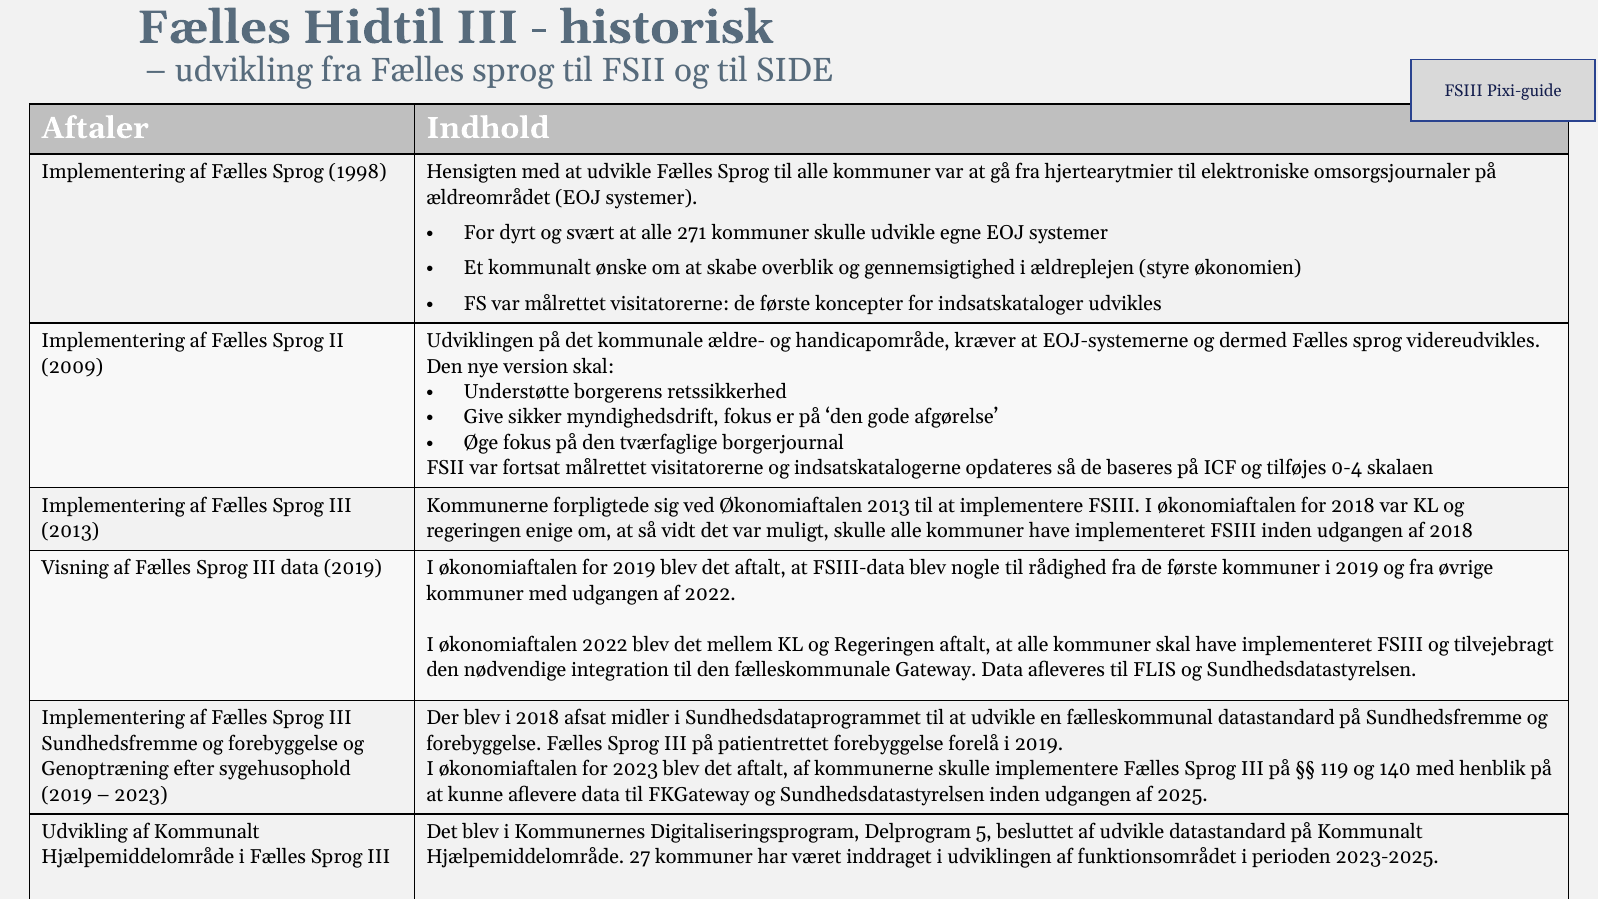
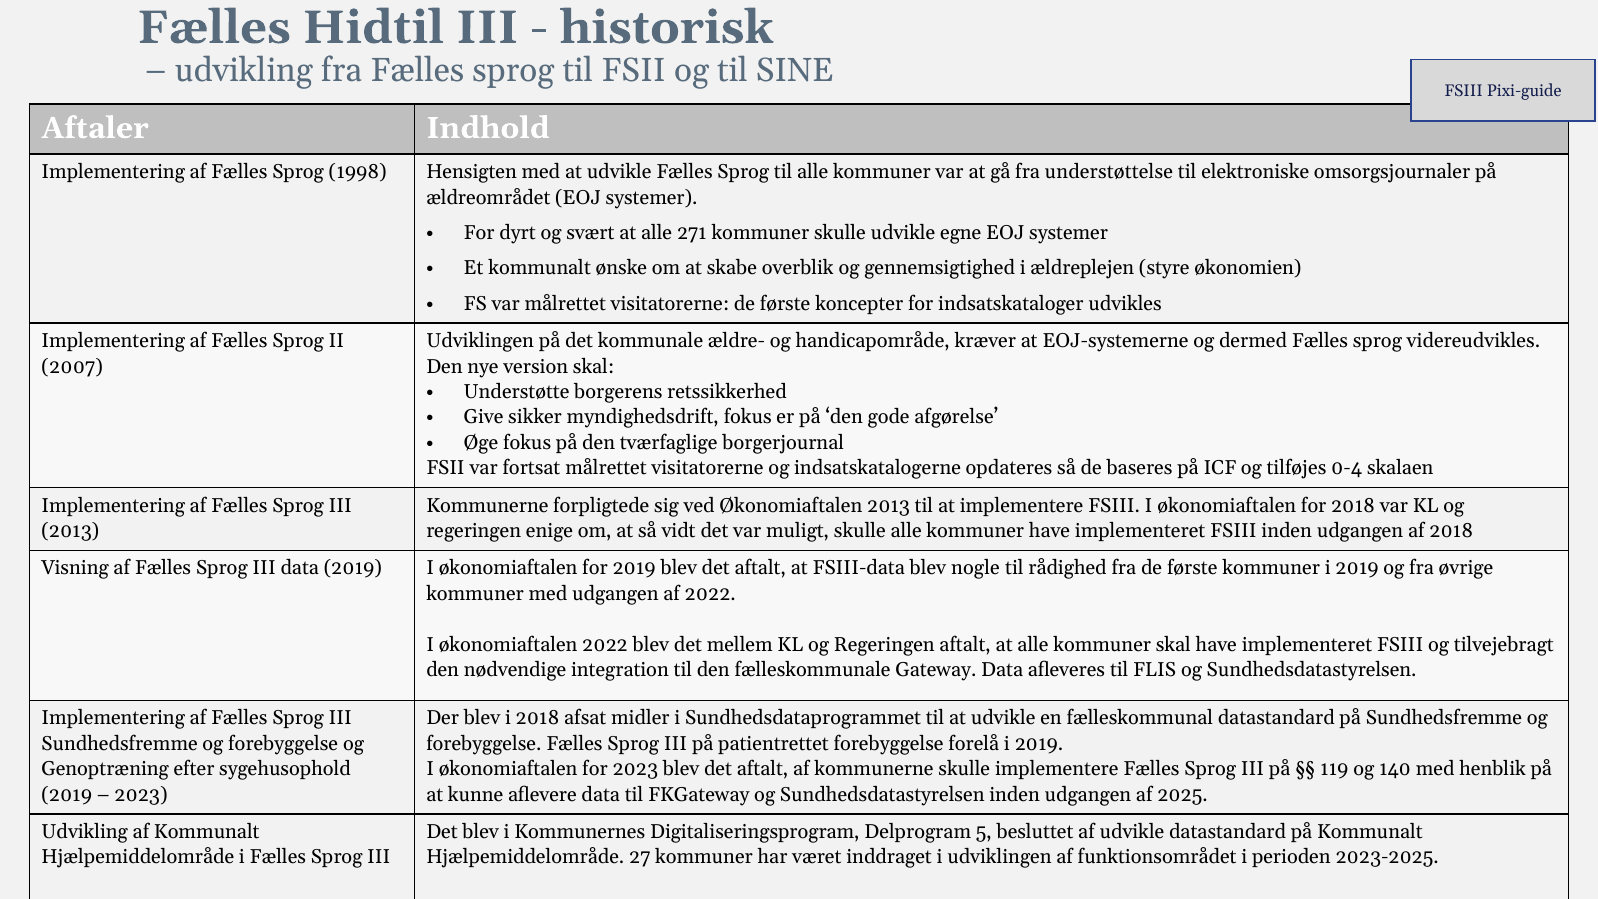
SIDE: SIDE -> SINE
hjertearytmier: hjertearytmier -> understøttelse
2009: 2009 -> 2007
